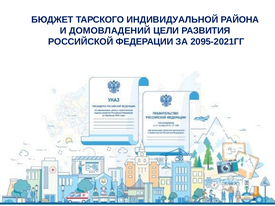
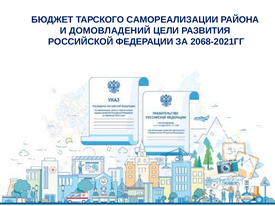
ИНДИВИДУАЛЬНОЙ: ИНДИВИДУАЛЬНОЙ -> САМОРЕАЛИЗАЦИИ
2095-2021ГГ: 2095-2021ГГ -> 2068-2021ГГ
